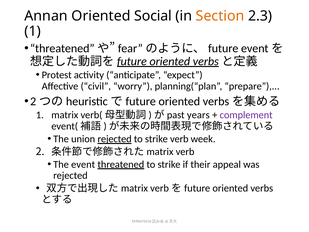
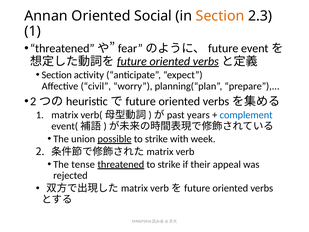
Protest at (57, 75): Protest -> Section
complement colour: purple -> blue
union rejected: rejected -> possible
strike verb: verb -> with
event: event -> tense
